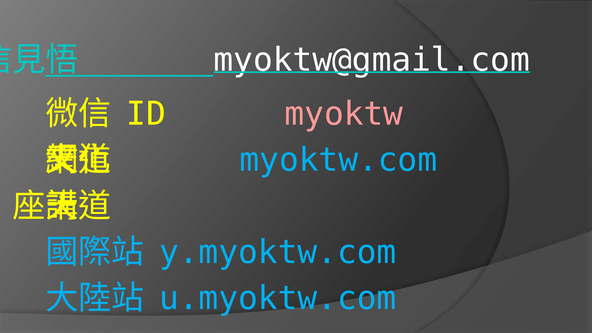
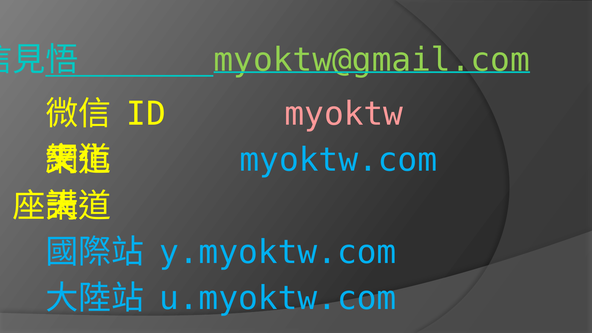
myoktw@gmail.com colour: white -> light green
